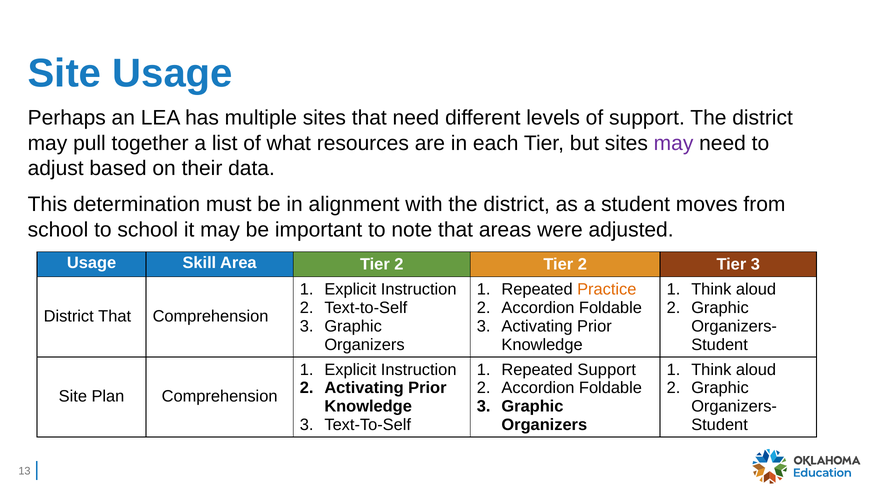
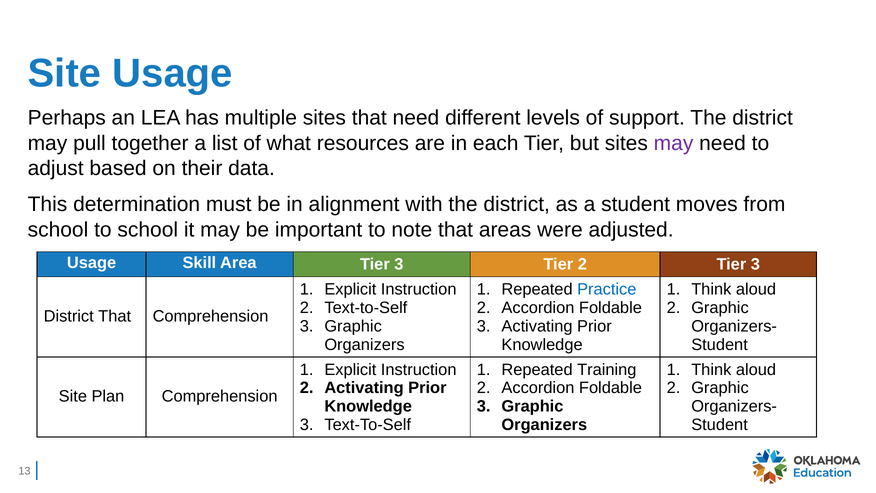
Area Tier 2: 2 -> 3
Practice colour: orange -> blue
Repeated Support: Support -> Training
